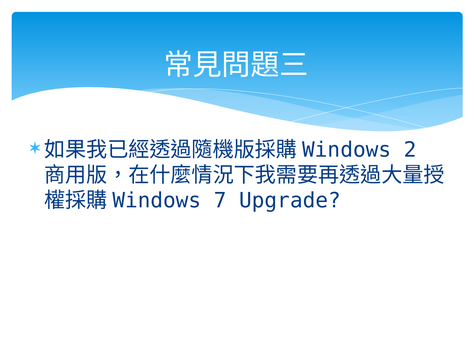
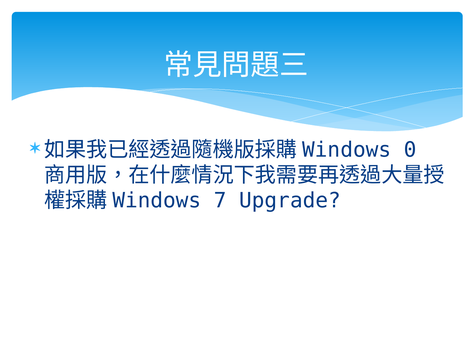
2: 2 -> 0
